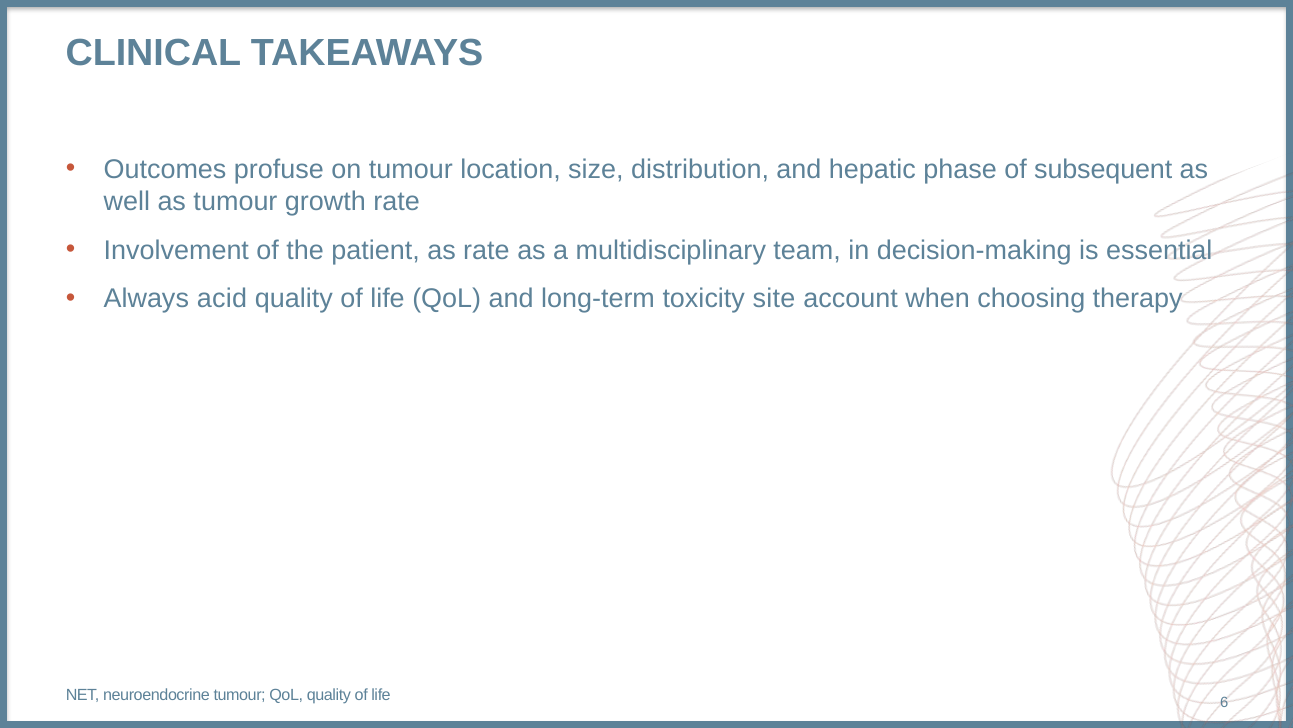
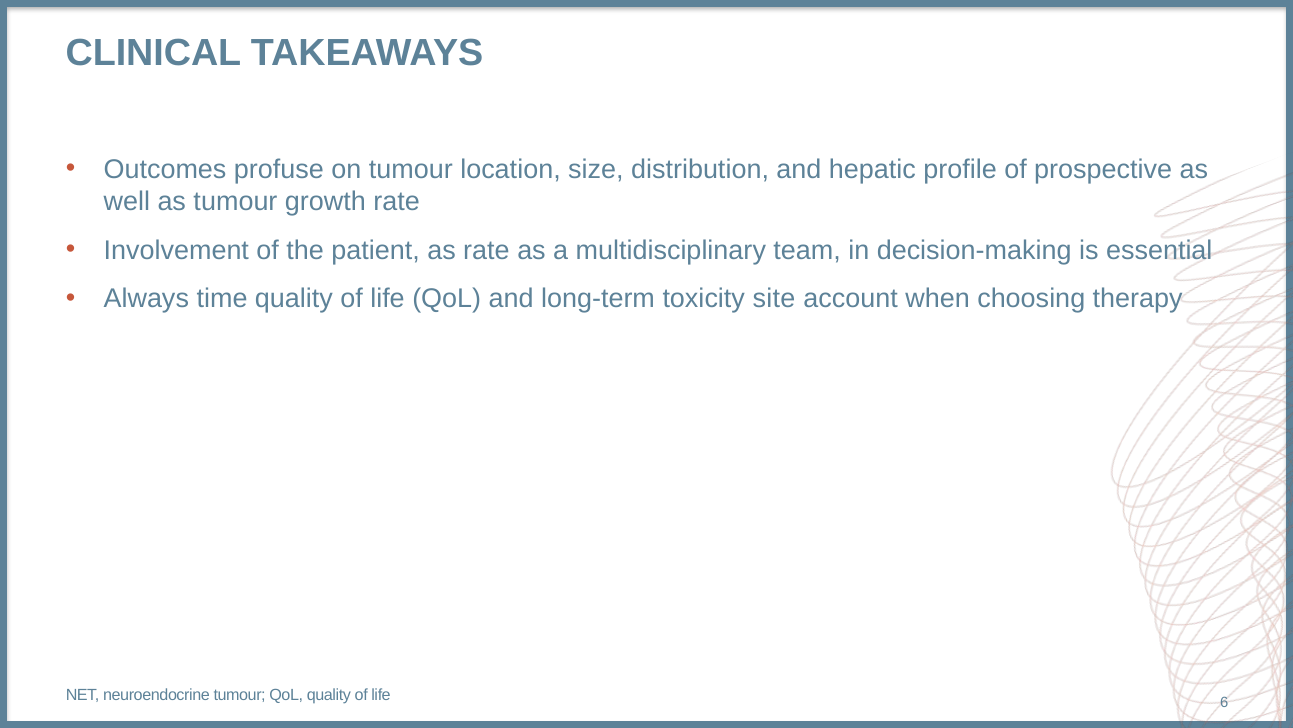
phase: phase -> profile
subsequent: subsequent -> prospective
acid: acid -> time
